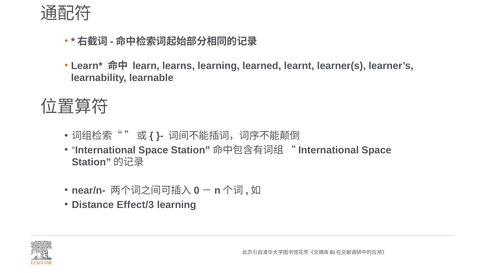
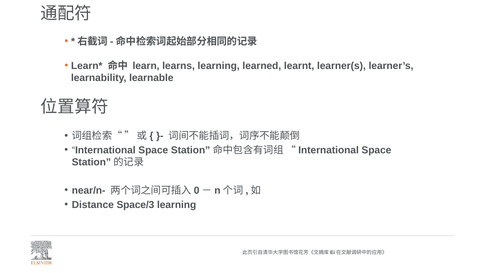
Effect/3: Effect/3 -> Space/3
